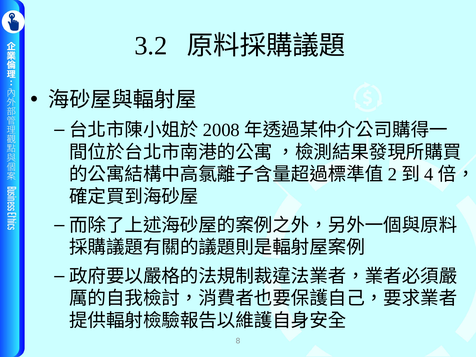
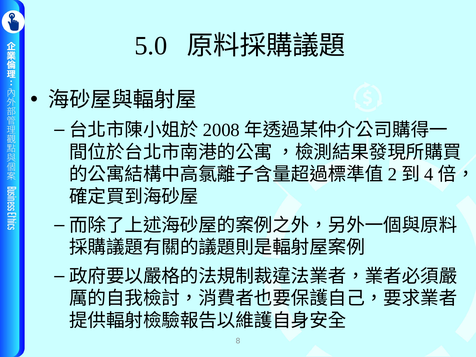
3.2: 3.2 -> 5.0
